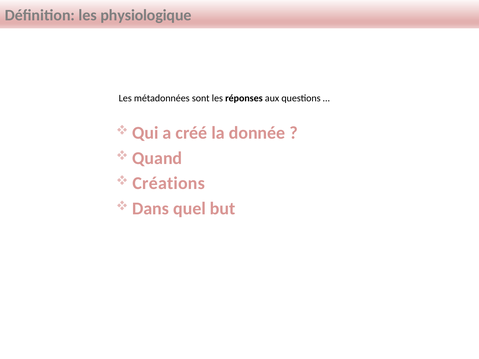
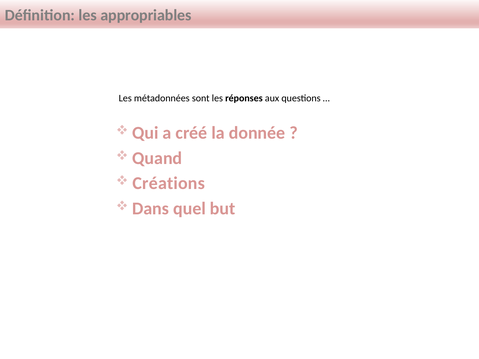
physiologique: physiologique -> appropriables
